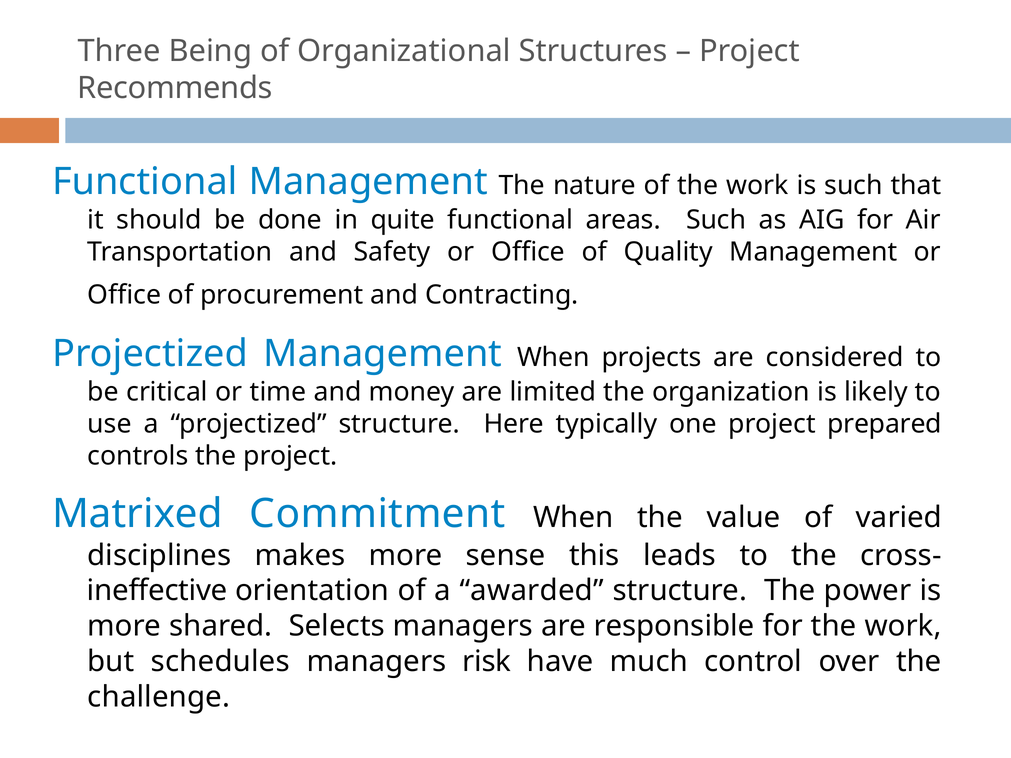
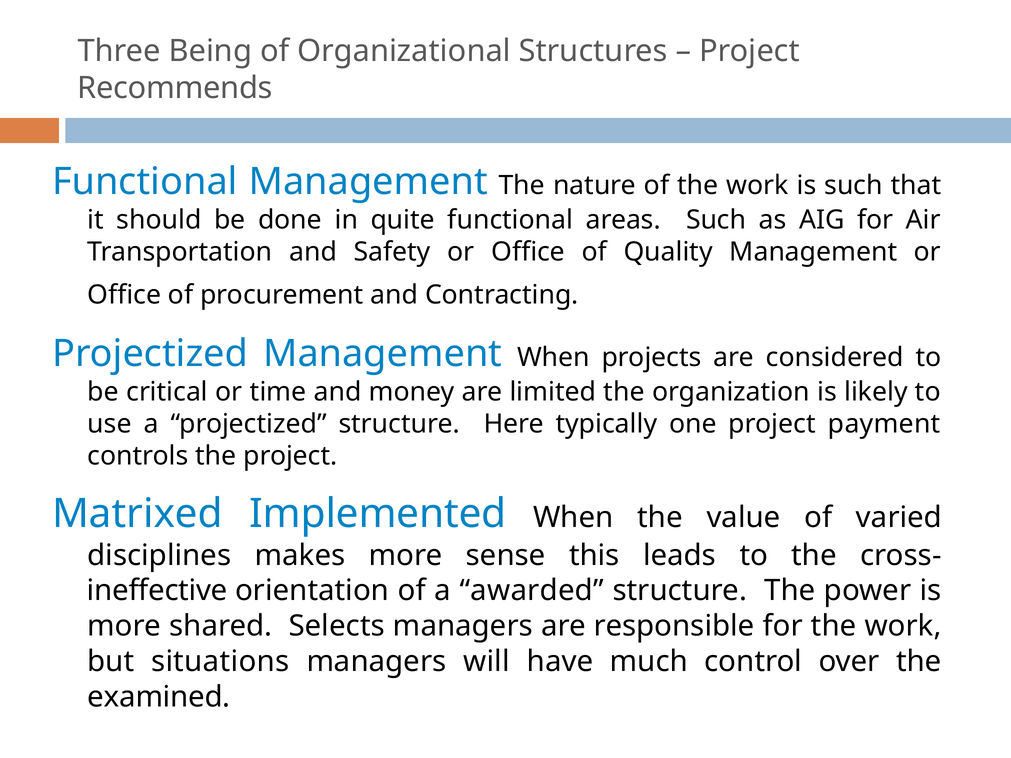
prepared: prepared -> payment
Commitment: Commitment -> Implemented
schedules: schedules -> situations
risk: risk -> will
challenge: challenge -> examined
